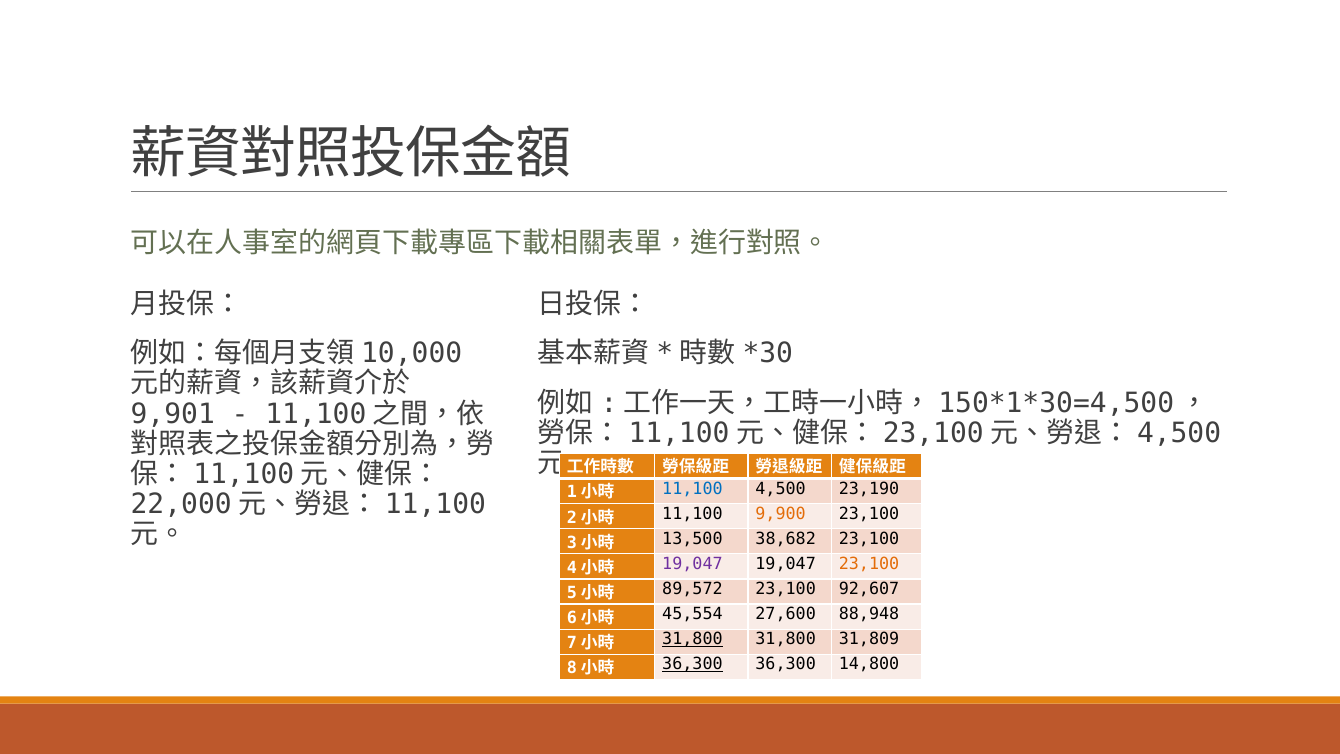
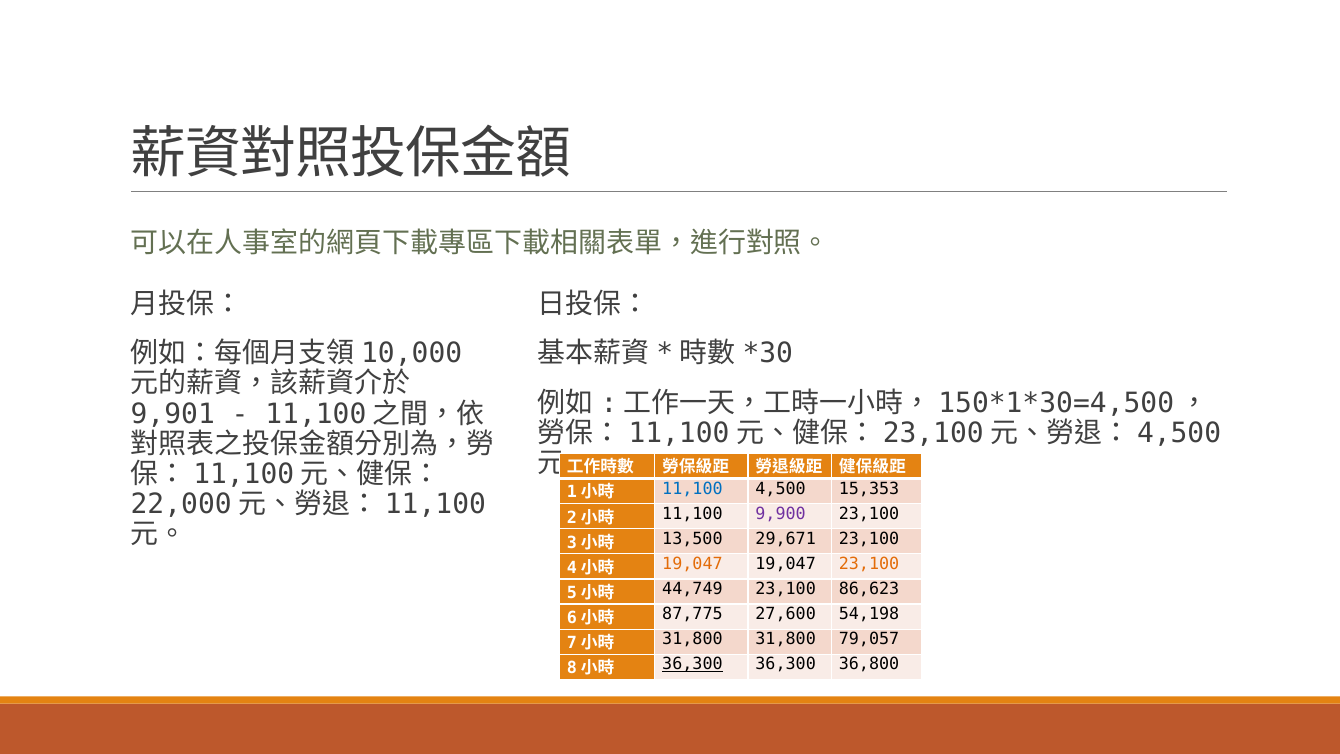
23,190: 23,190 -> 15,353
9,900 colour: orange -> purple
38,682: 38,682 -> 29,671
19,047 at (692, 564) colour: purple -> orange
89,572: 89,572 -> 44,749
92,607: 92,607 -> 86,623
45,554: 45,554 -> 87,775
88,948: 88,948 -> 54,198
31,800 at (692, 639) underline: present -> none
31,809: 31,809 -> 79,057
14,800: 14,800 -> 36,800
